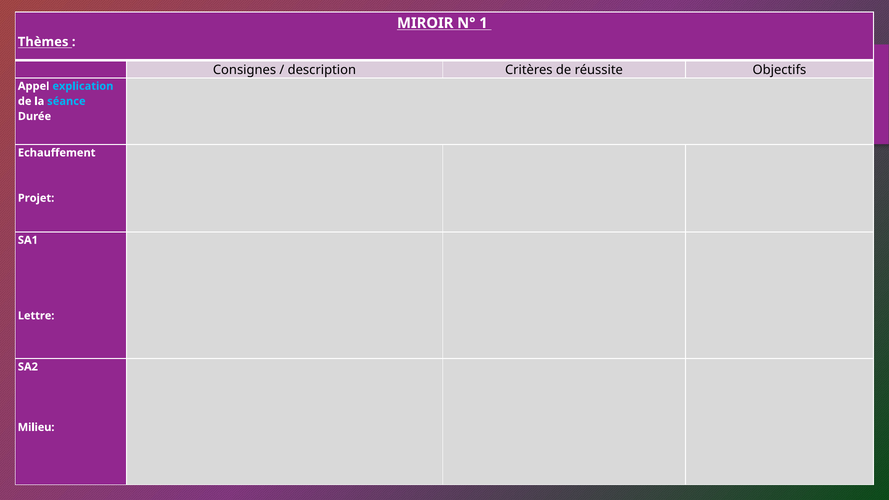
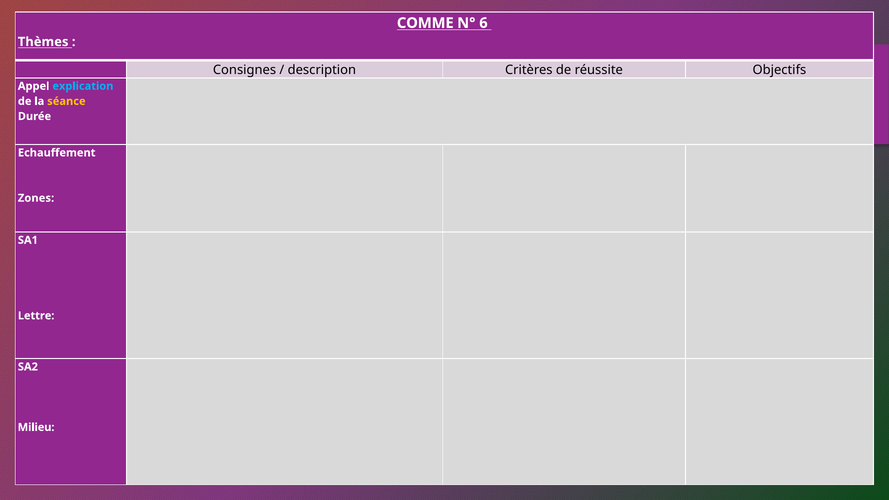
MIROIR: MIROIR -> COMME
1: 1 -> 6
séance colour: light blue -> yellow
Projet: Projet -> Zones
